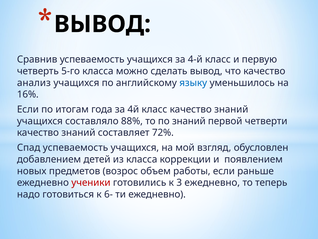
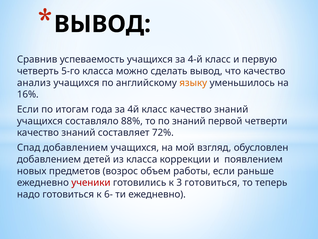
языку colour: blue -> orange
Спад успеваемость: успеваемость -> добавлением
3 ежедневно: ежедневно -> готовиться
